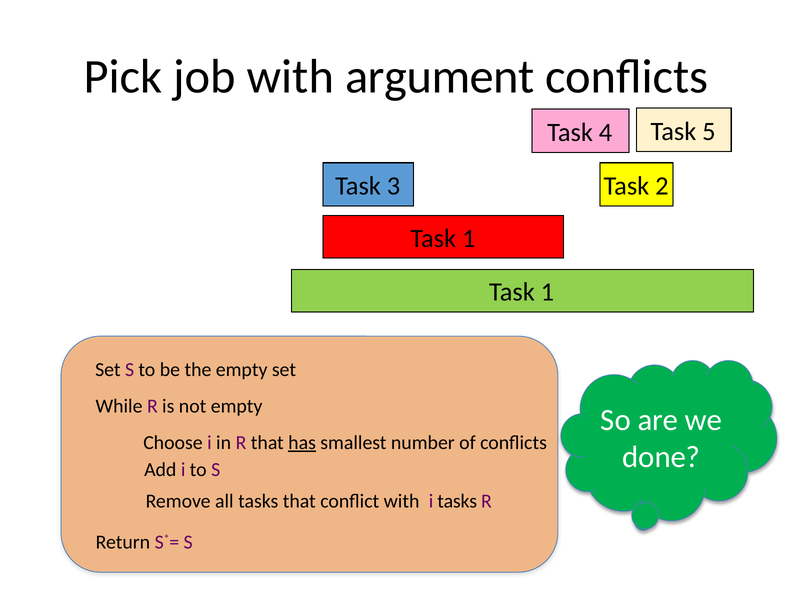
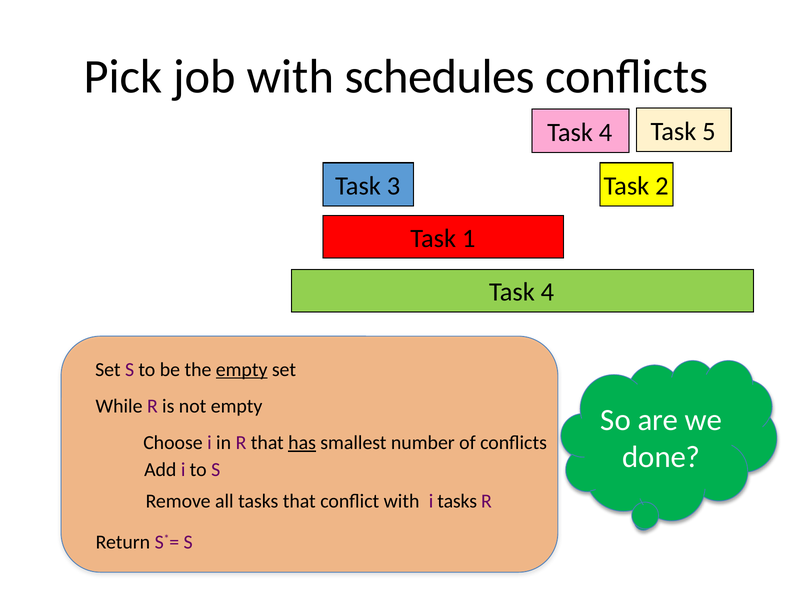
argument: argument -> schedules
1 at (547, 292): 1 -> 4
empty at (242, 369) underline: none -> present
